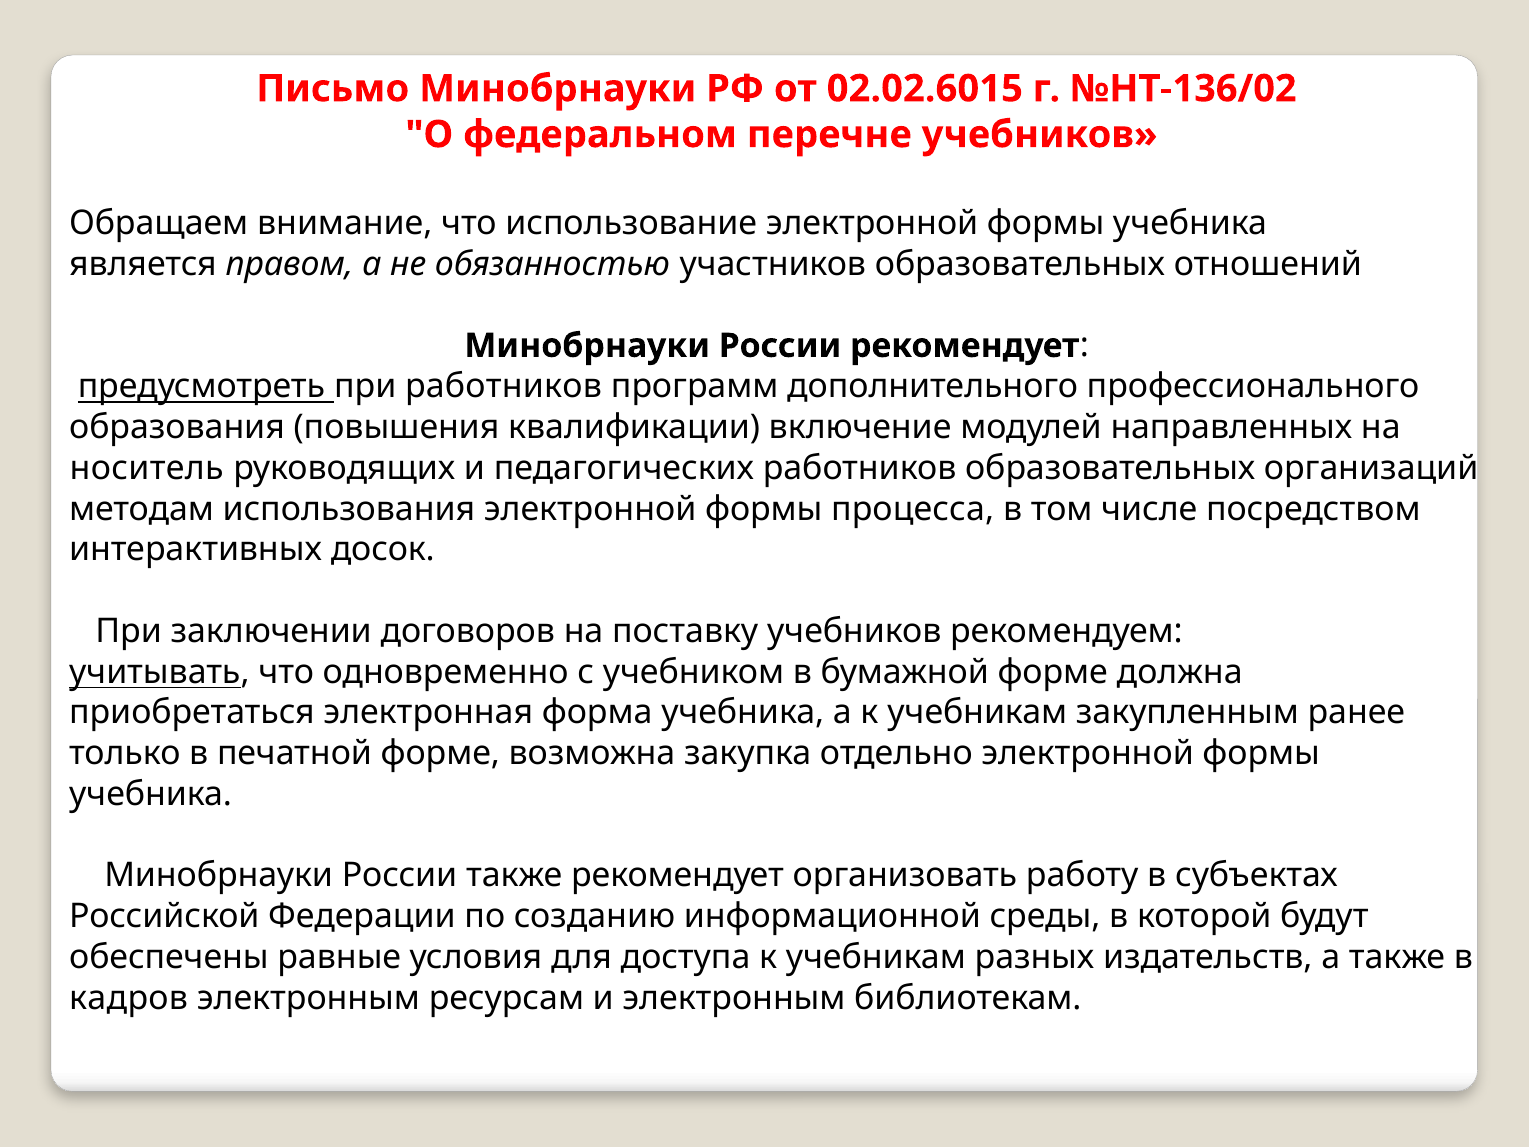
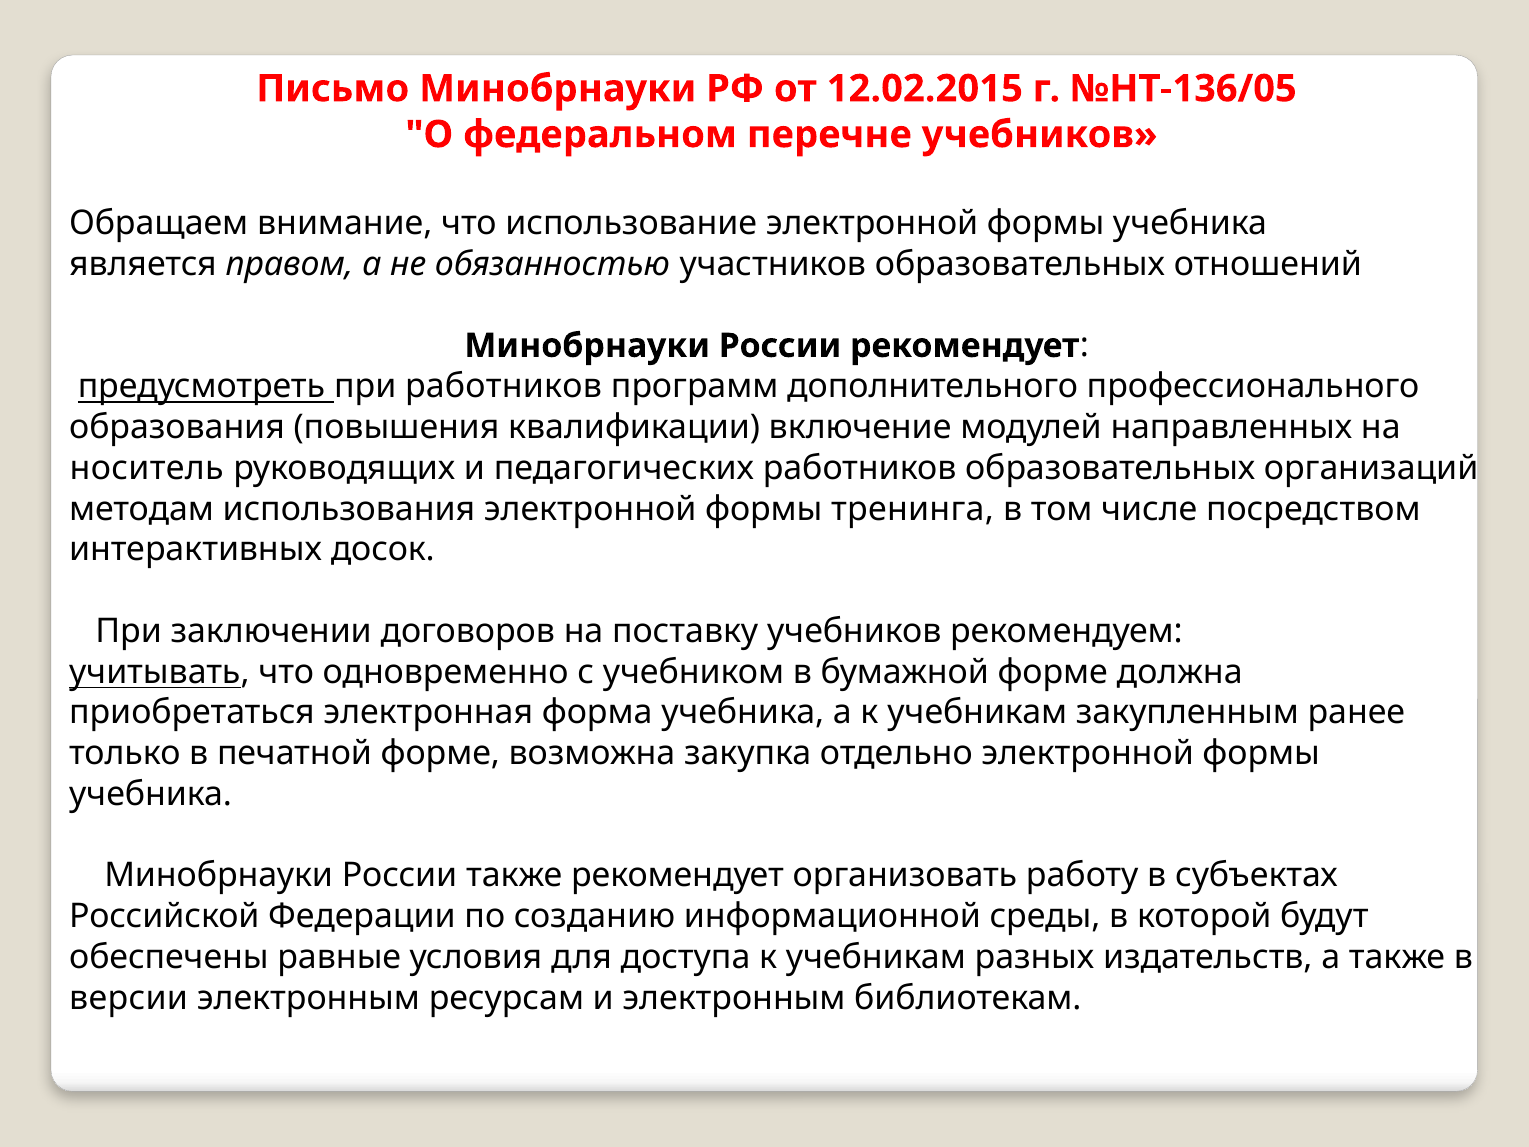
02.02.6015: 02.02.6015 -> 12.02.2015
№НТ-136/02: №НТ-136/02 -> №НТ-136/05
процесса: процесса -> тренинга
кадров: кадров -> версии
